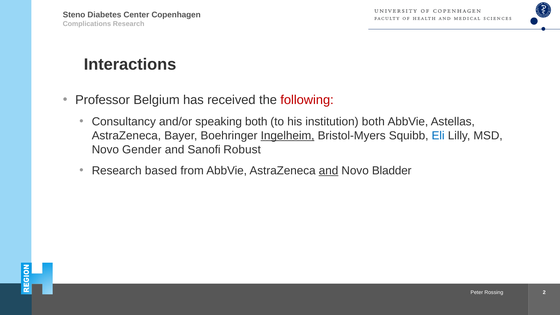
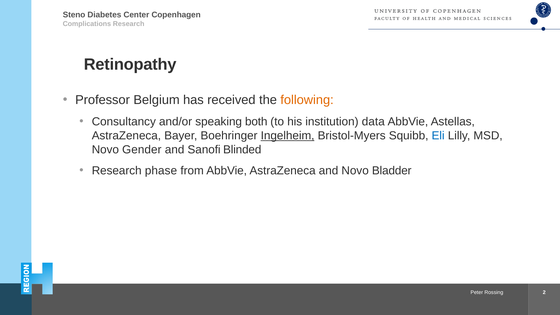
Interactions: Interactions -> Retinopathy
following colour: red -> orange
institution both: both -> data
Robust: Robust -> Blinded
based: based -> phase
and at (329, 171) underline: present -> none
